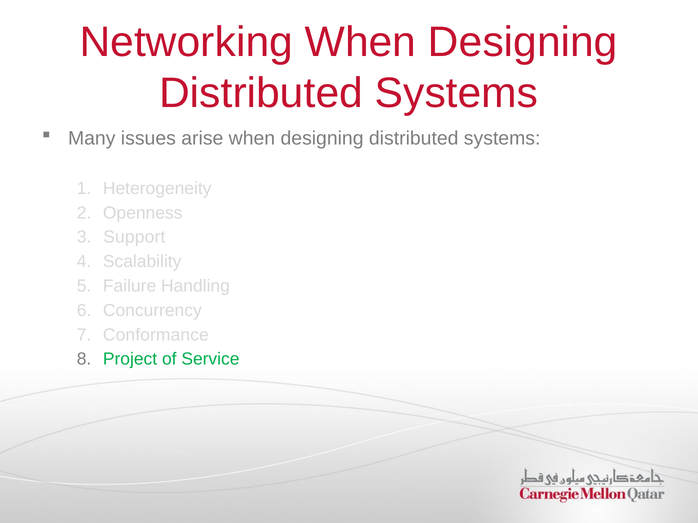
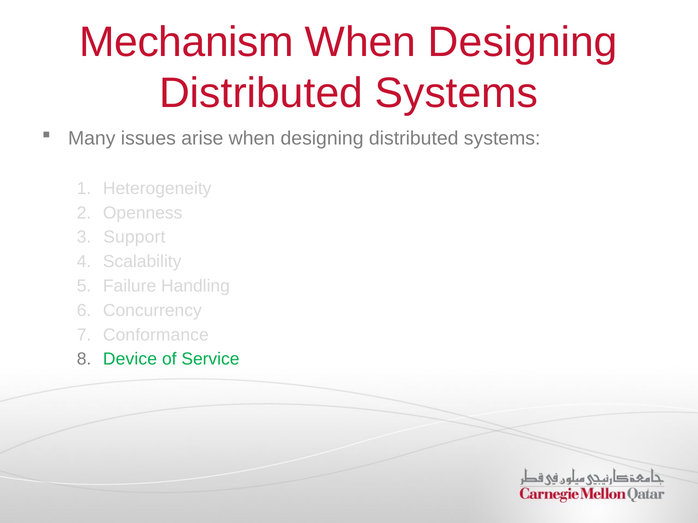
Networking: Networking -> Mechanism
Project: Project -> Device
